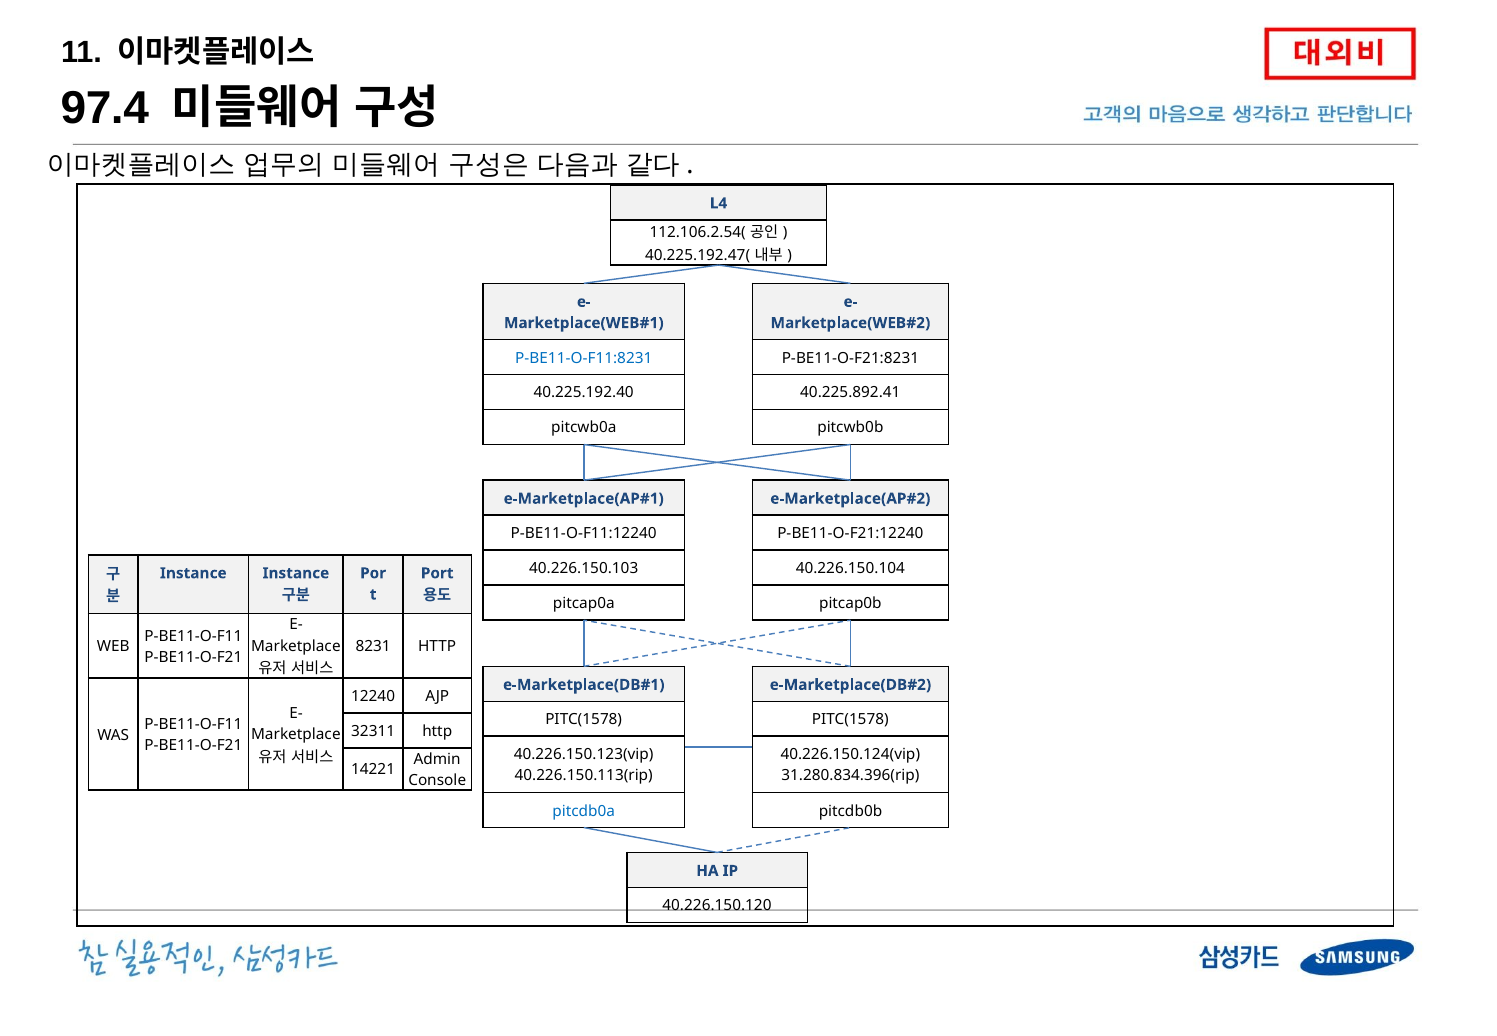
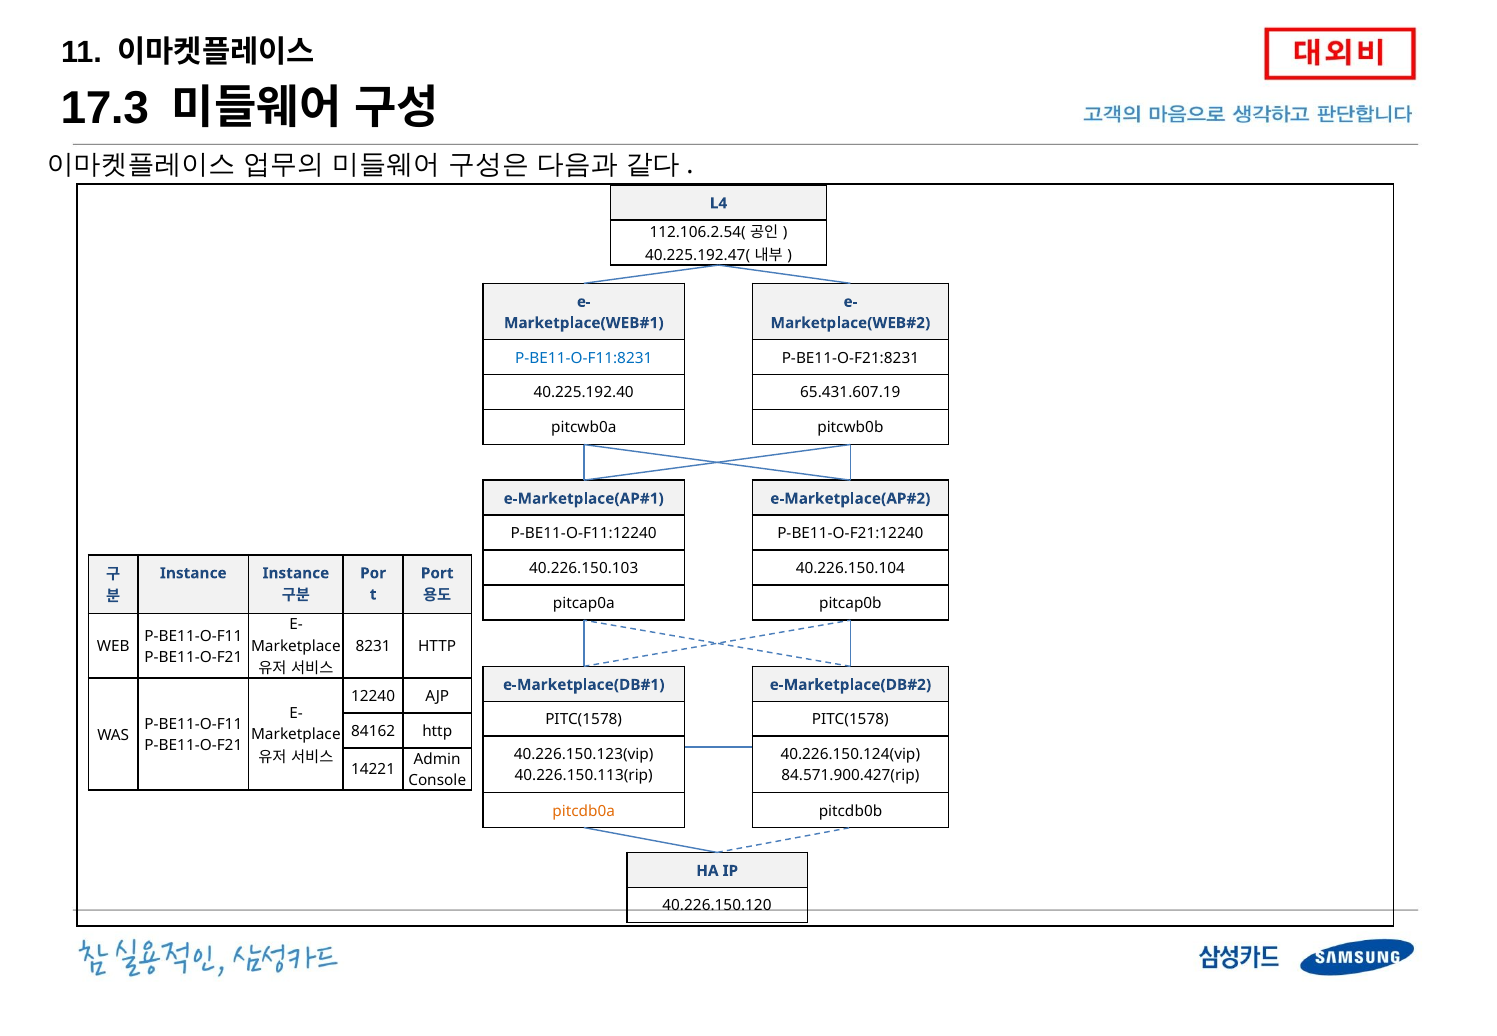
97.4: 97.4 -> 17.3
40.225.892.41: 40.225.892.41 -> 65.431.607.19
32311: 32311 -> 84162
31.280.834.396(rip: 31.280.834.396(rip -> 84.571.900.427(rip
pitcdb0a colour: blue -> orange
